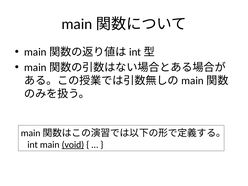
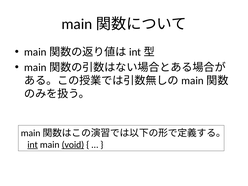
int underline: none -> present
